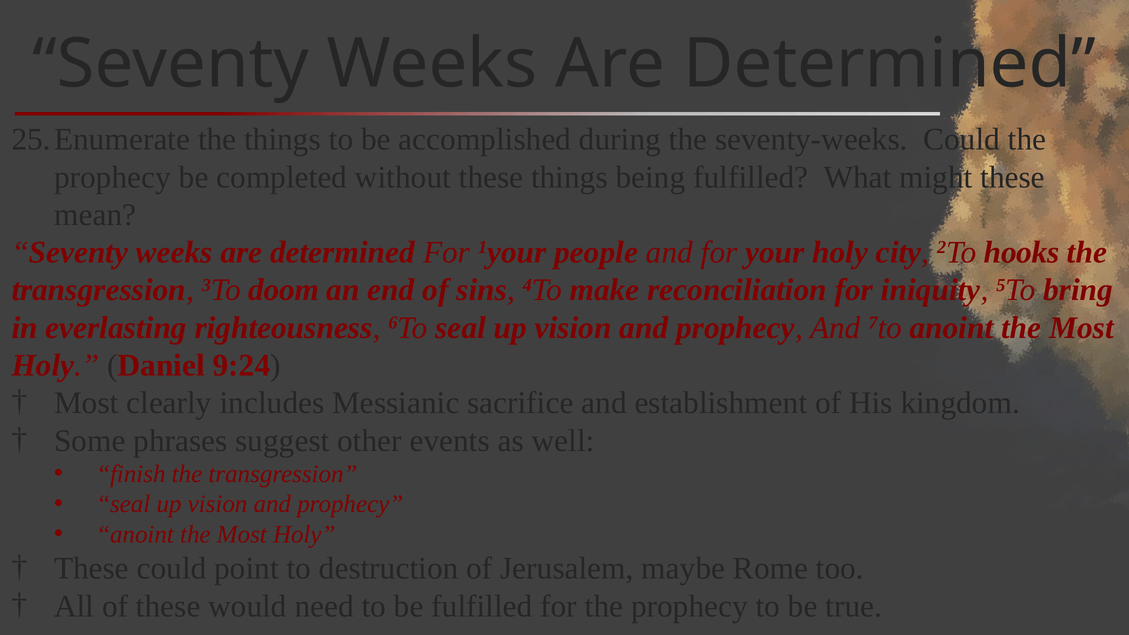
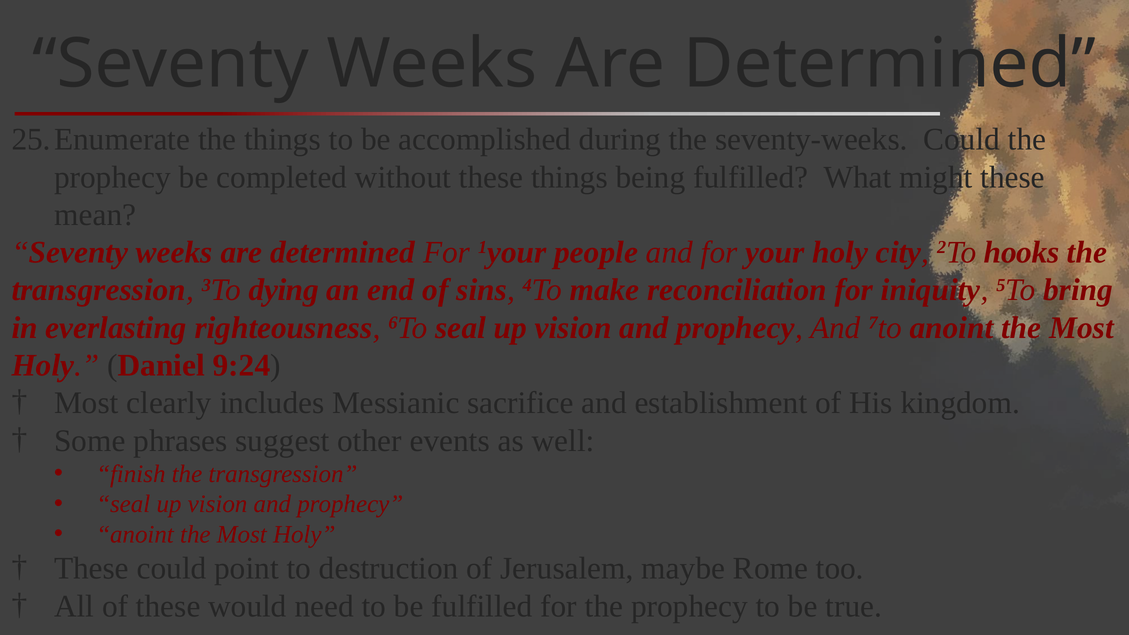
doom: doom -> dying
